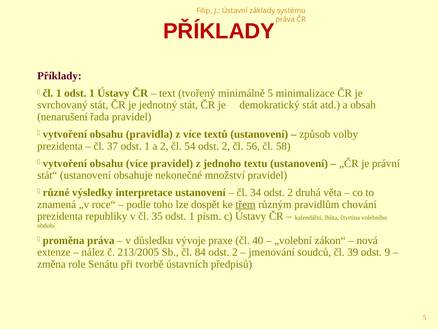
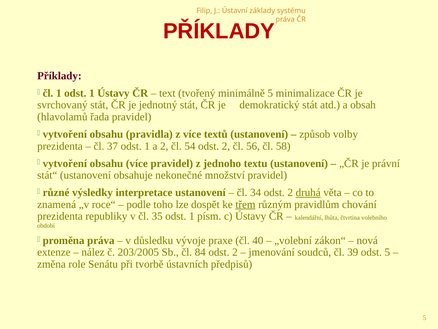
nenarušení: nenarušení -> hlavolamů
druhá underline: none -> present
213/2005: 213/2005 -> 203/2005
odst 9: 9 -> 5
